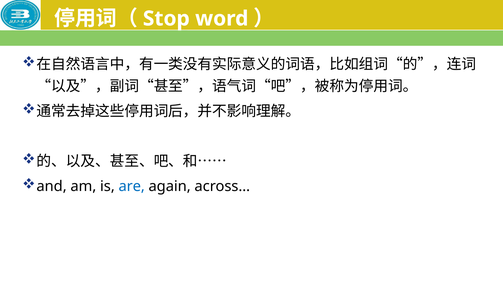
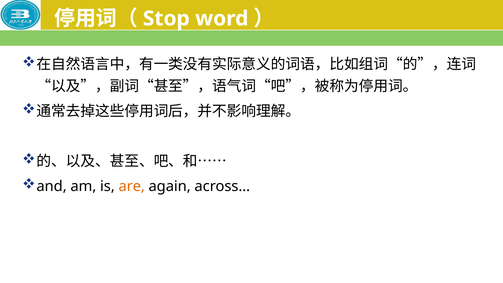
are colour: blue -> orange
